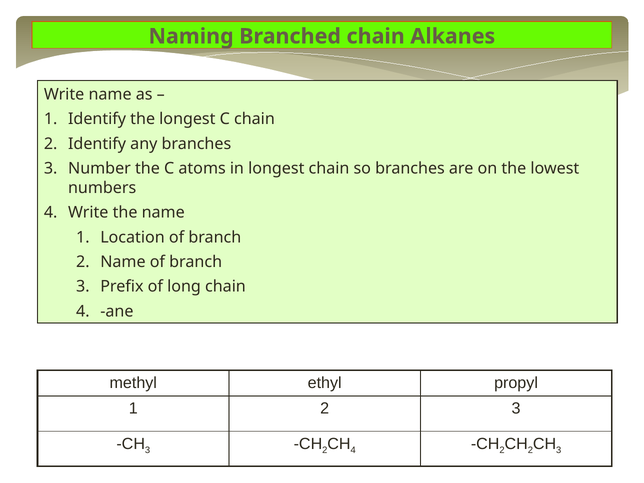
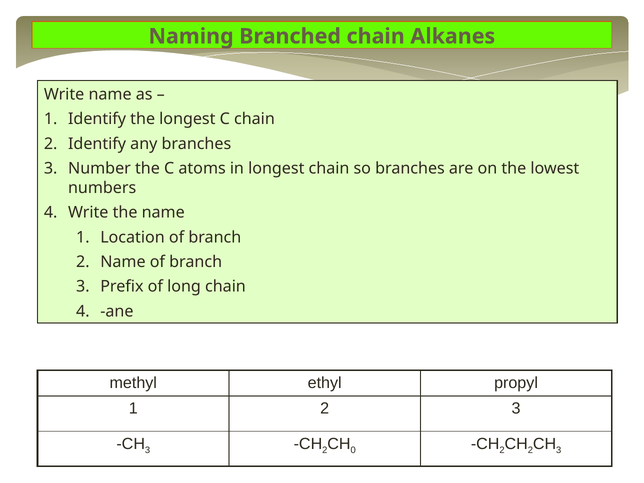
4 at (353, 450): 4 -> 0
